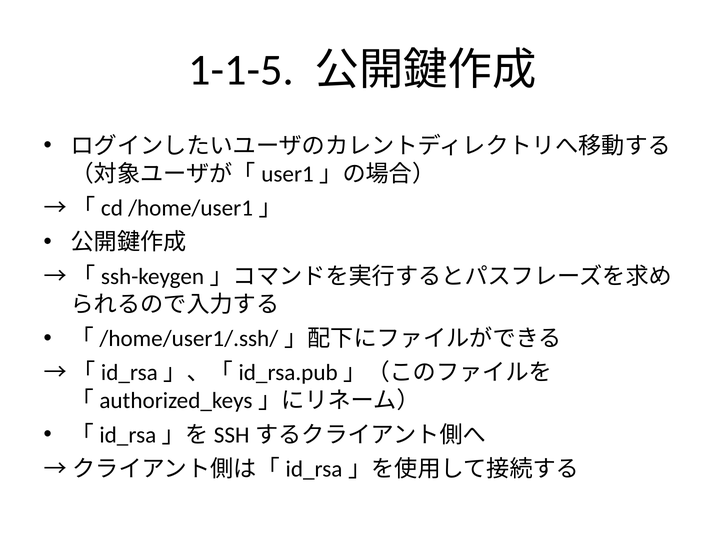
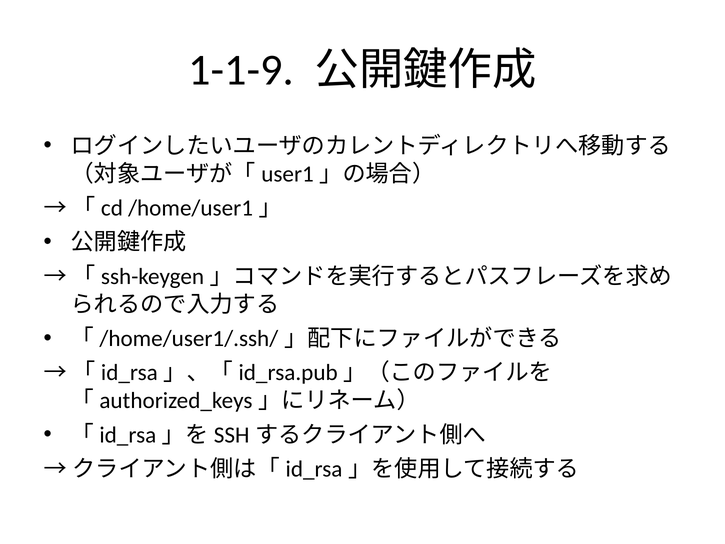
1-1-5: 1-1-5 -> 1-1-9
